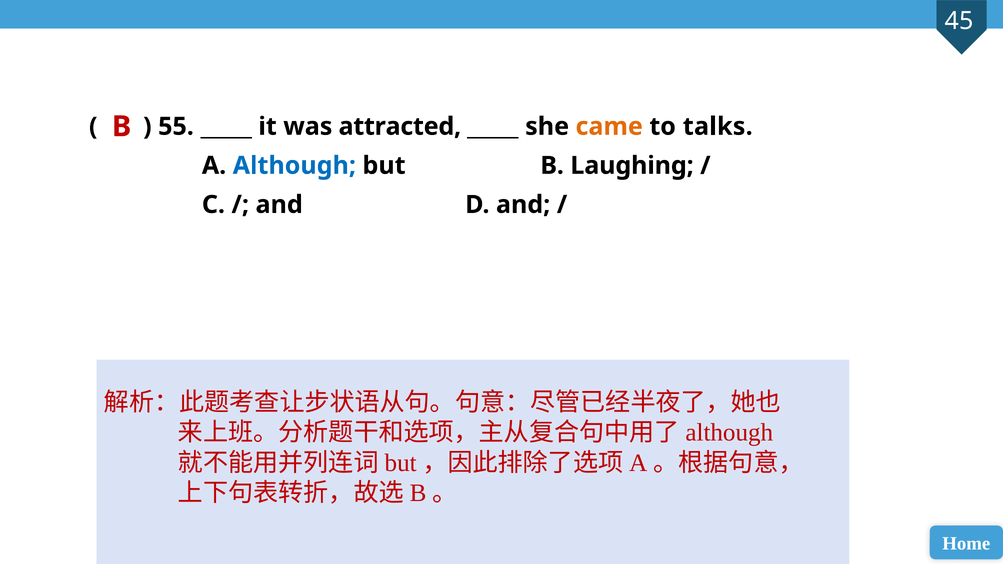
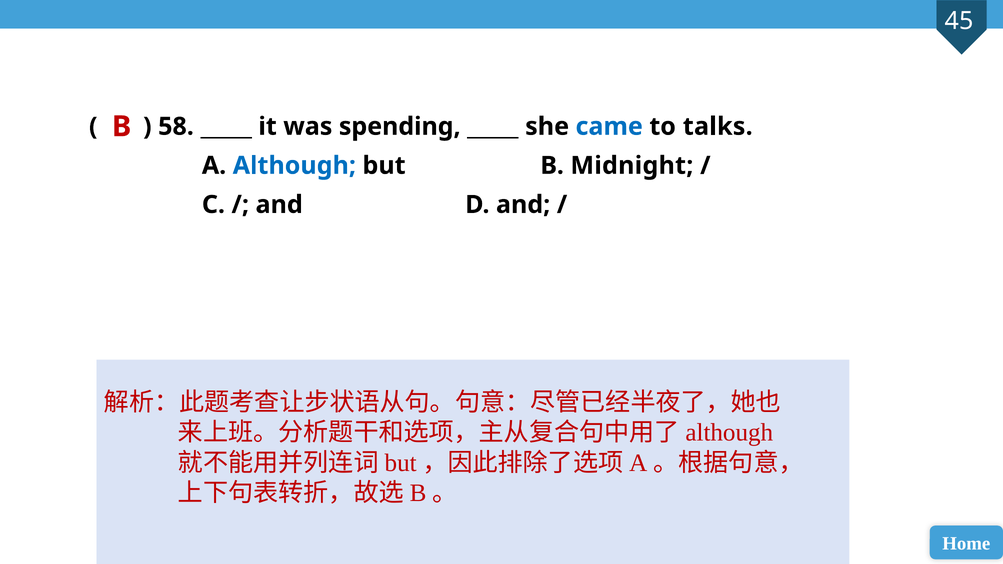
55: 55 -> 58
attracted: attracted -> spending
came colour: orange -> blue
Laughing: Laughing -> Midnight
